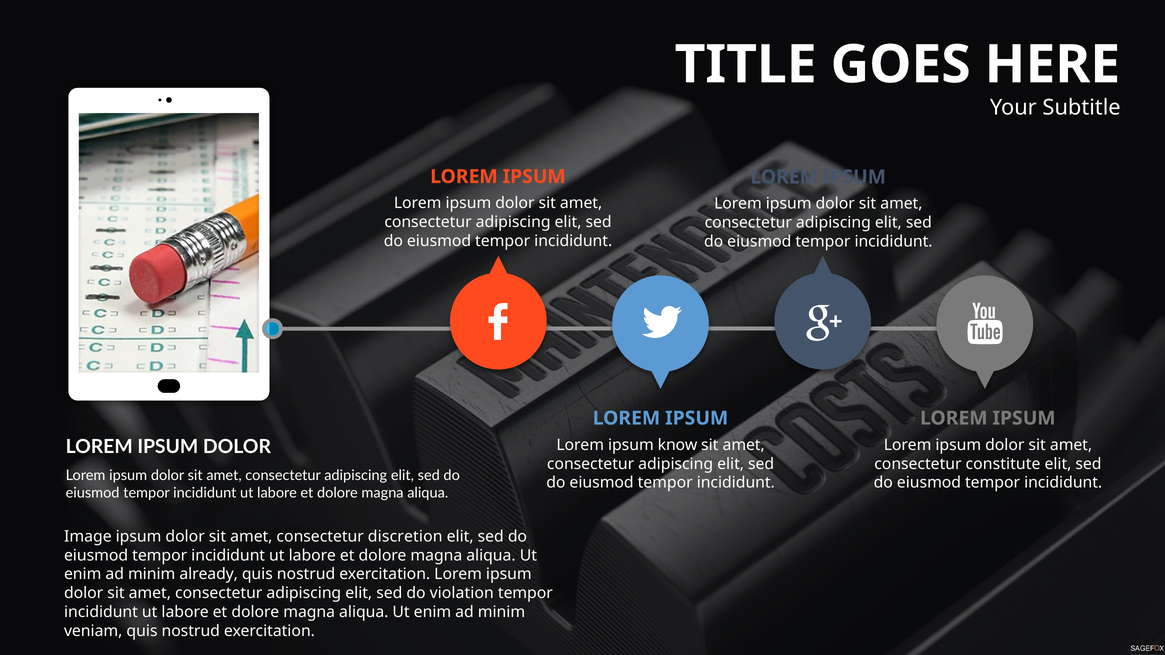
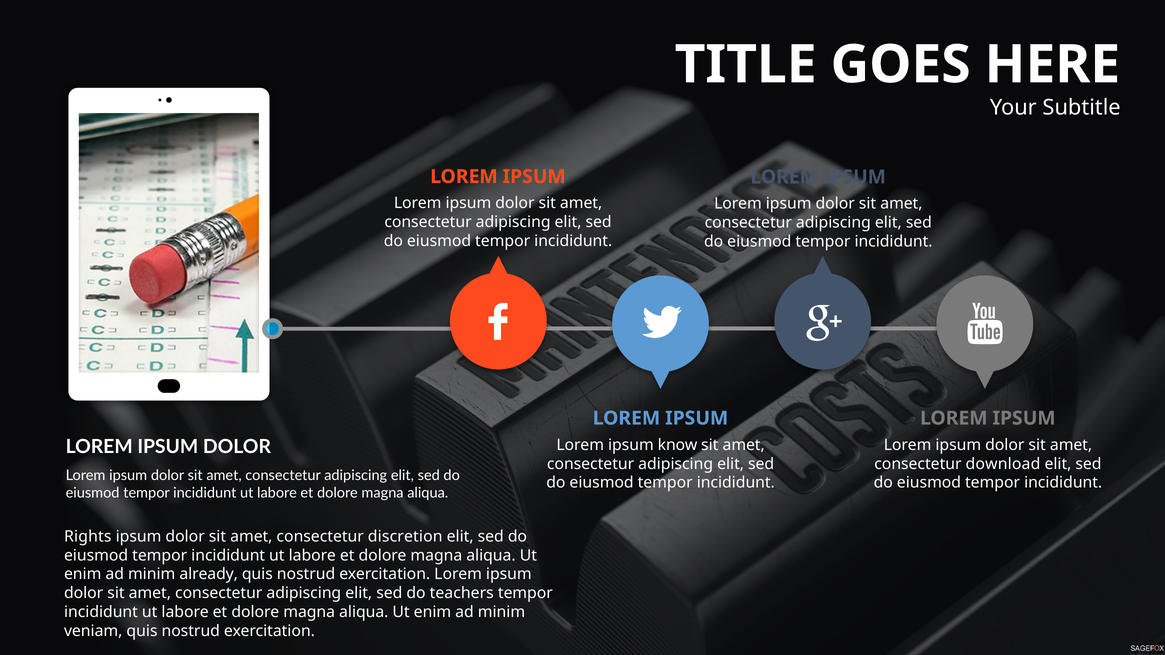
constitute: constitute -> download
Image: Image -> Rights
violation: violation -> teachers
